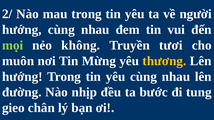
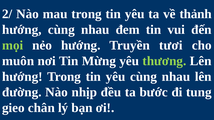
người: người -> thảnh
nẻo không: không -> hướng
thương colour: yellow -> light green
